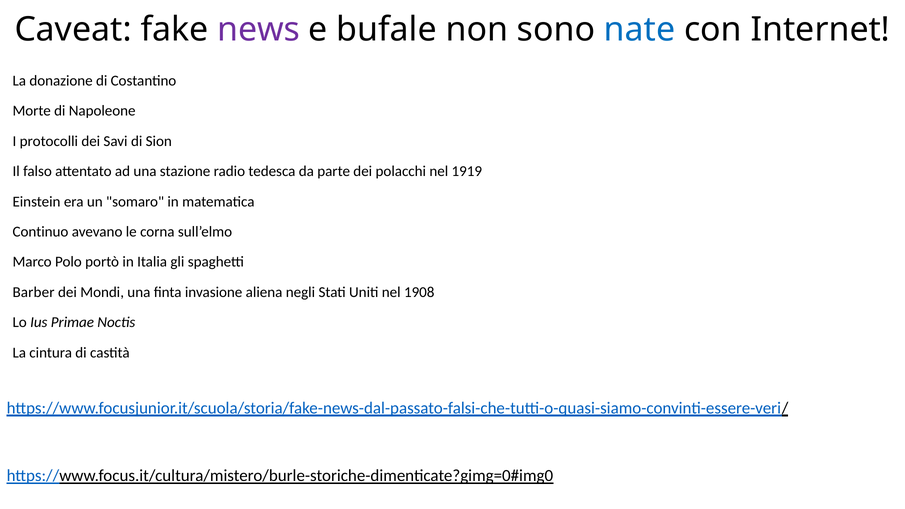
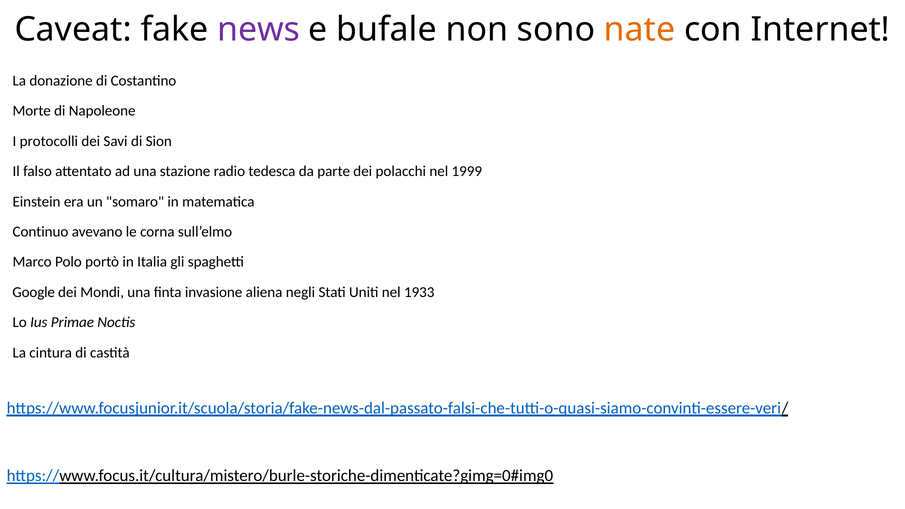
nate colour: blue -> orange
1919: 1919 -> 1999
Barber: Barber -> Google
1908: 1908 -> 1933
